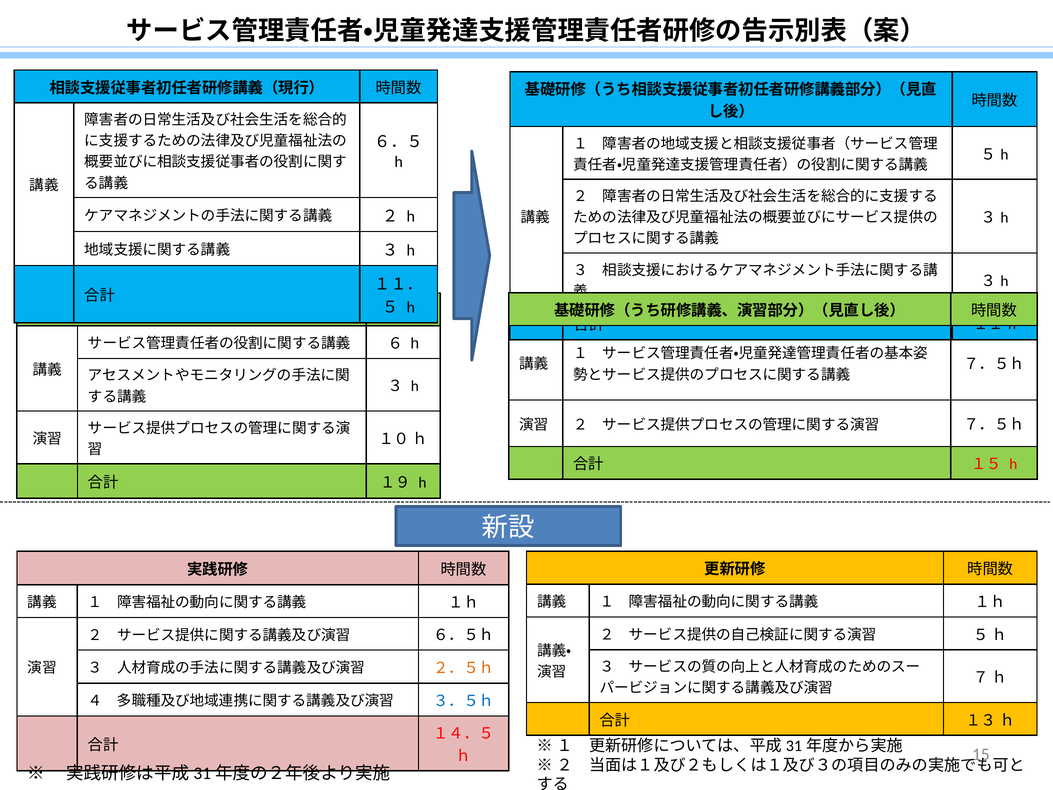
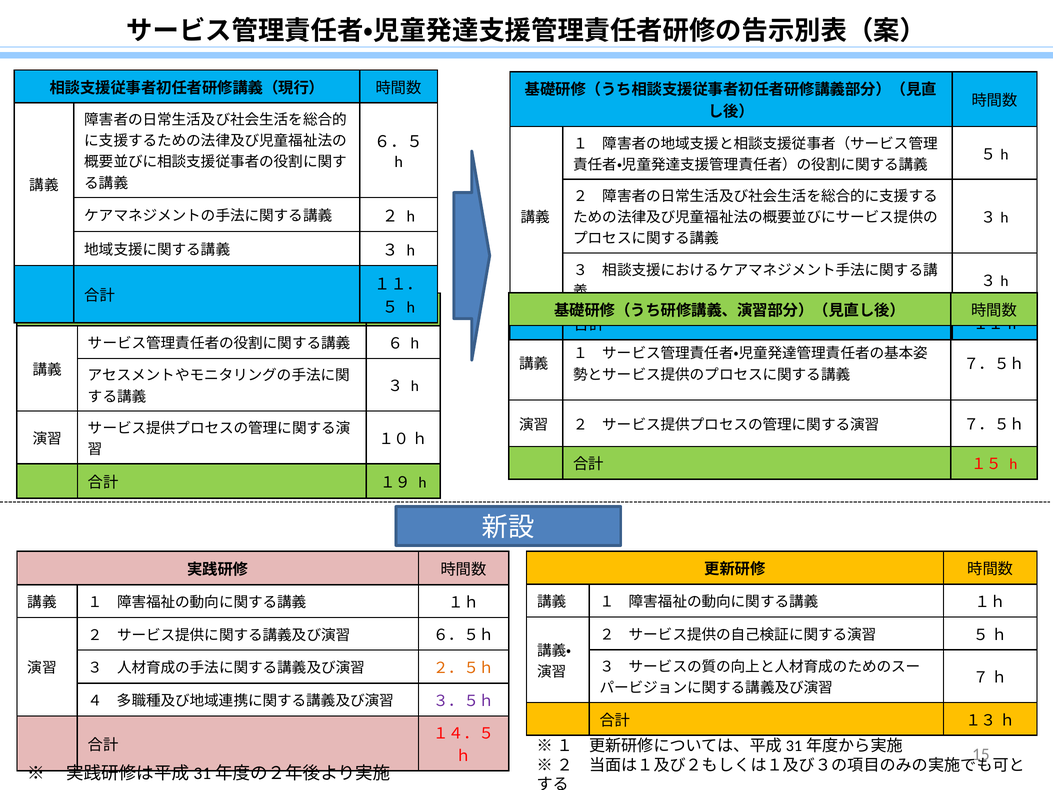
３．５ｈ colour: blue -> purple
